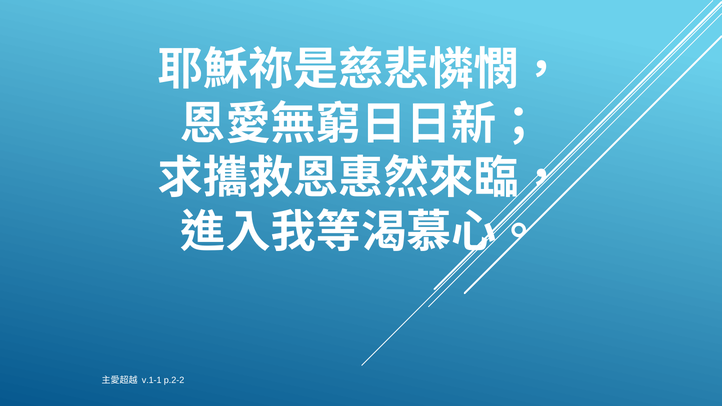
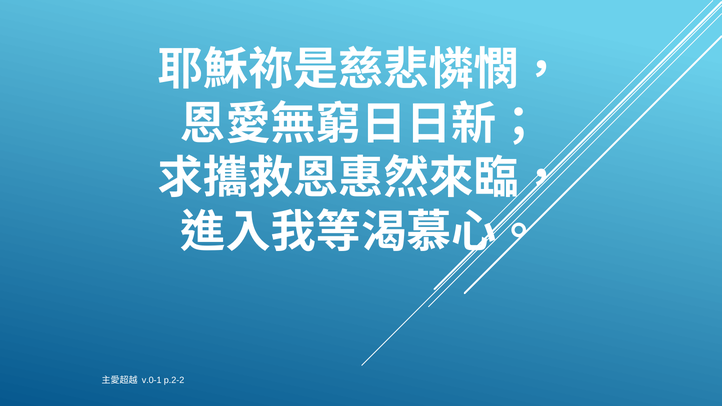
v.1-1: v.1-1 -> v.0-1
